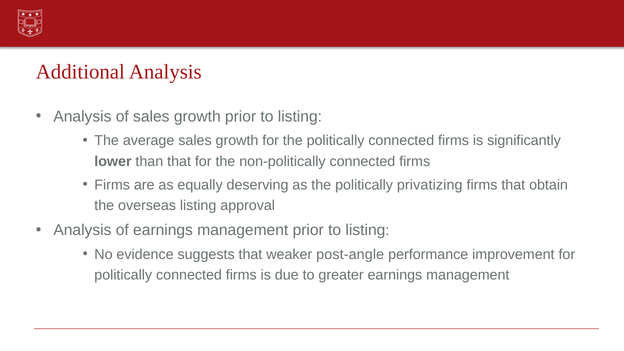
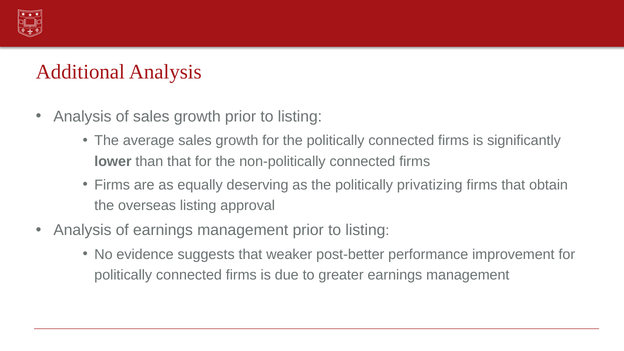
post-angle: post-angle -> post-better
